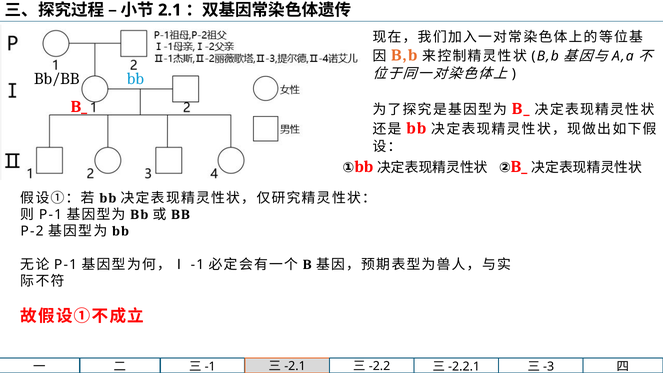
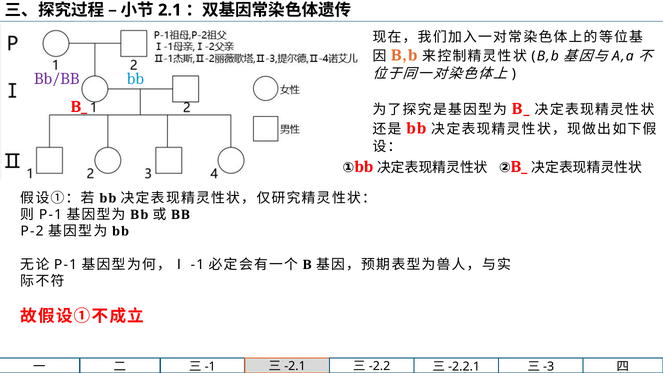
Bb/BB colour: black -> purple
